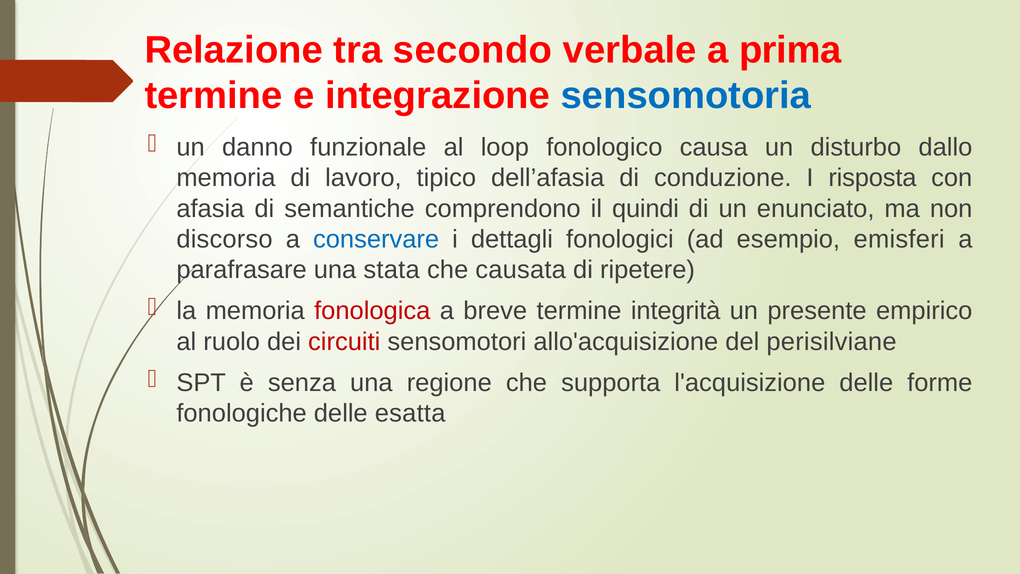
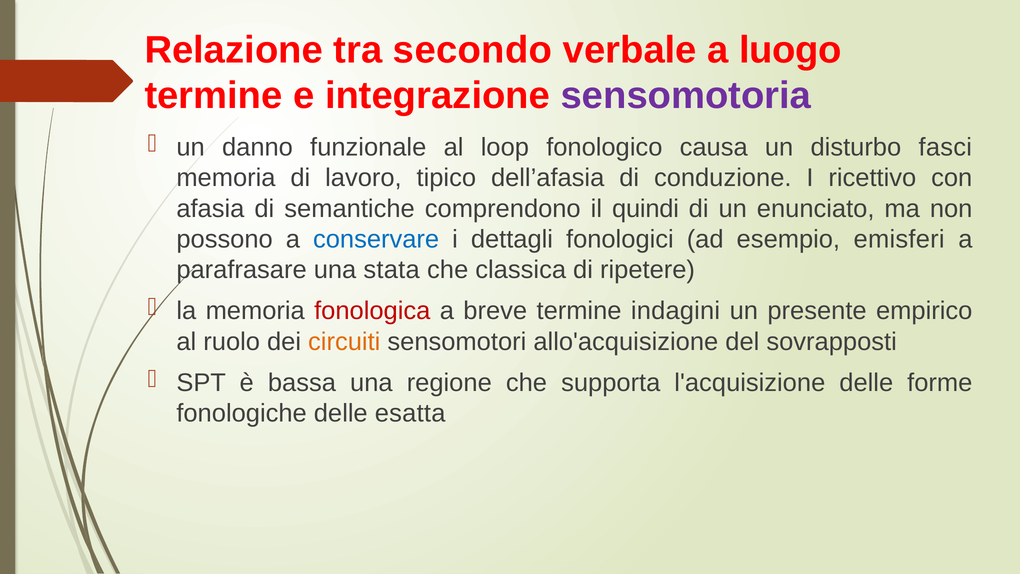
prima: prima -> luogo
sensomotoria colour: blue -> purple
dallo: dallo -> fasci
risposta: risposta -> ricettivo
discorso: discorso -> possono
causata: causata -> classica
integrità: integrità -> indagini
circuiti colour: red -> orange
perisilviane: perisilviane -> sovrapposti
senza: senza -> bassa
